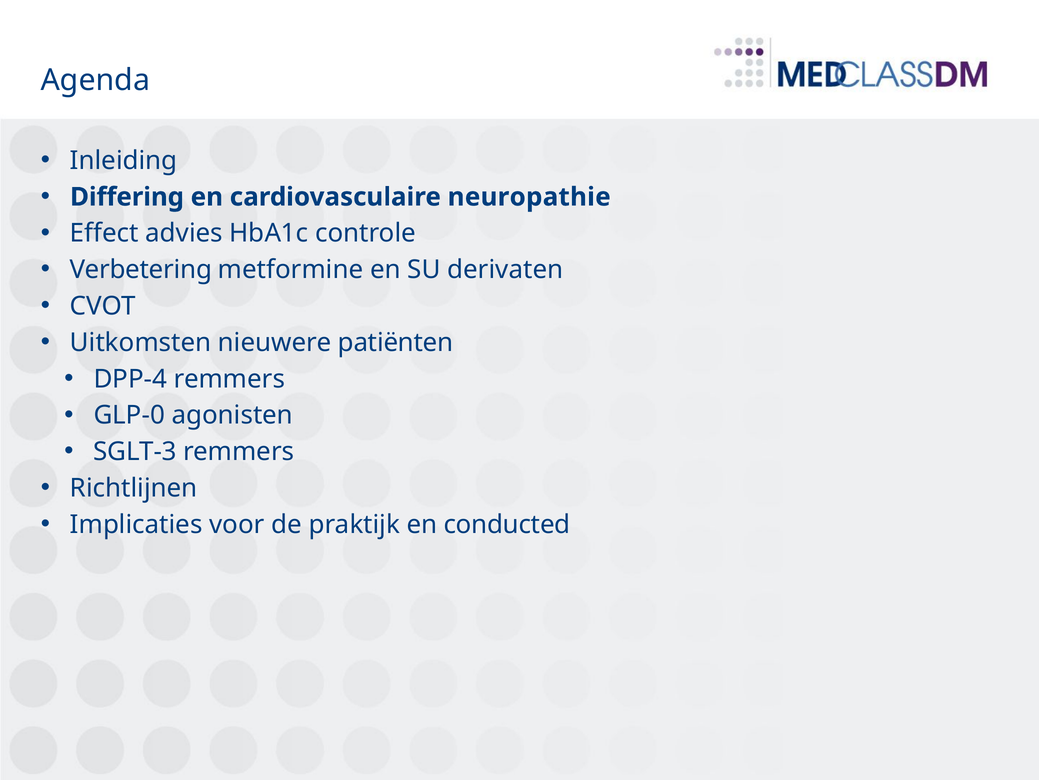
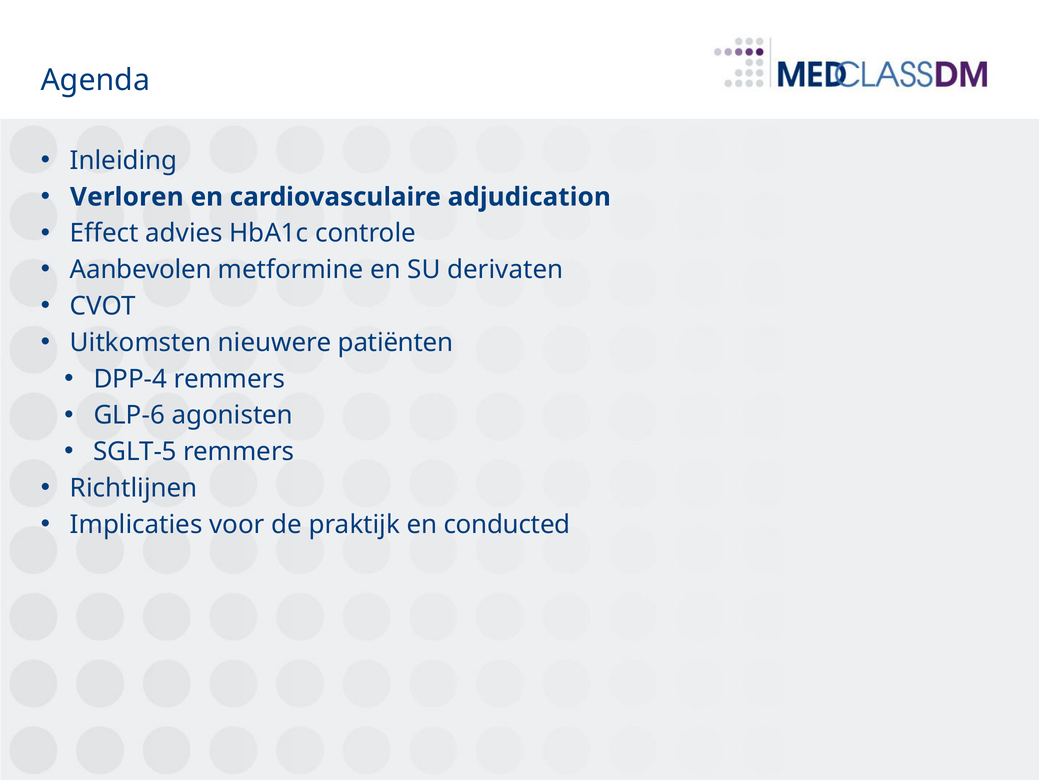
Differing: Differing -> Verloren
neuropathie: neuropathie -> adjudication
Verbetering: Verbetering -> Aanbevolen
GLP-0: GLP-0 -> GLP-6
SGLT-3: SGLT-3 -> SGLT-5
